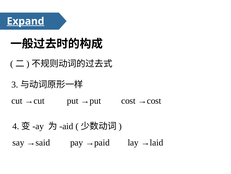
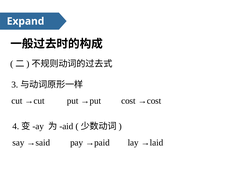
Expand underline: present -> none
